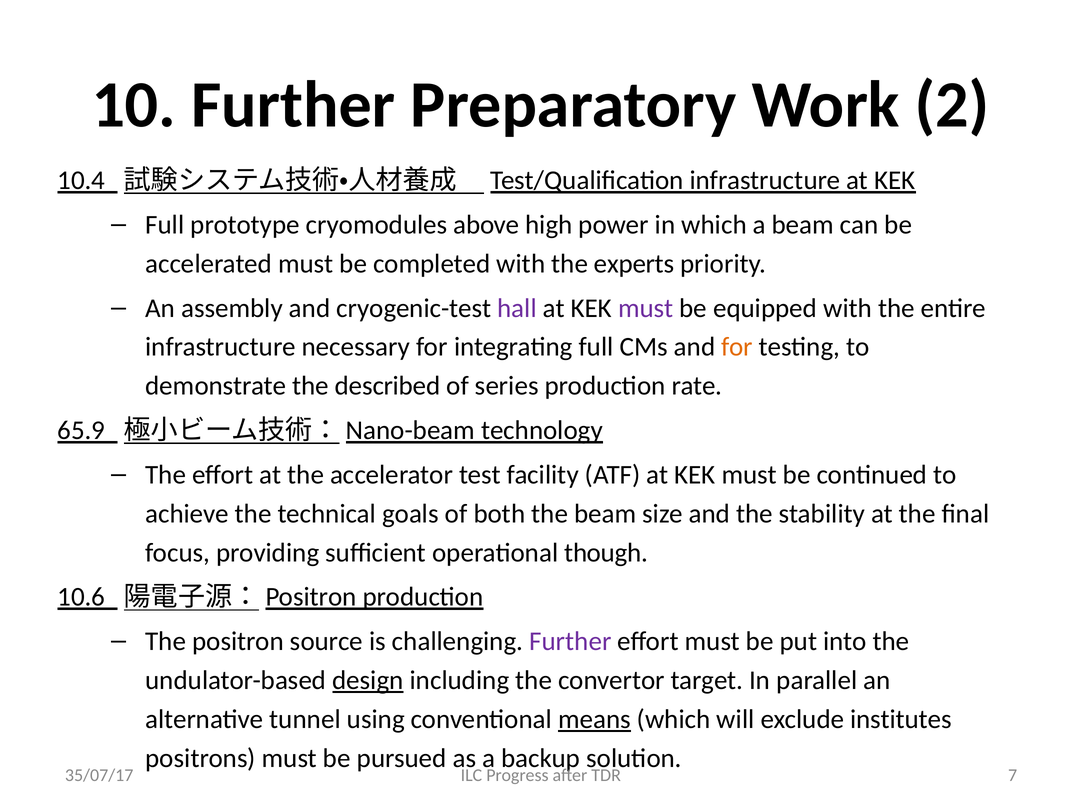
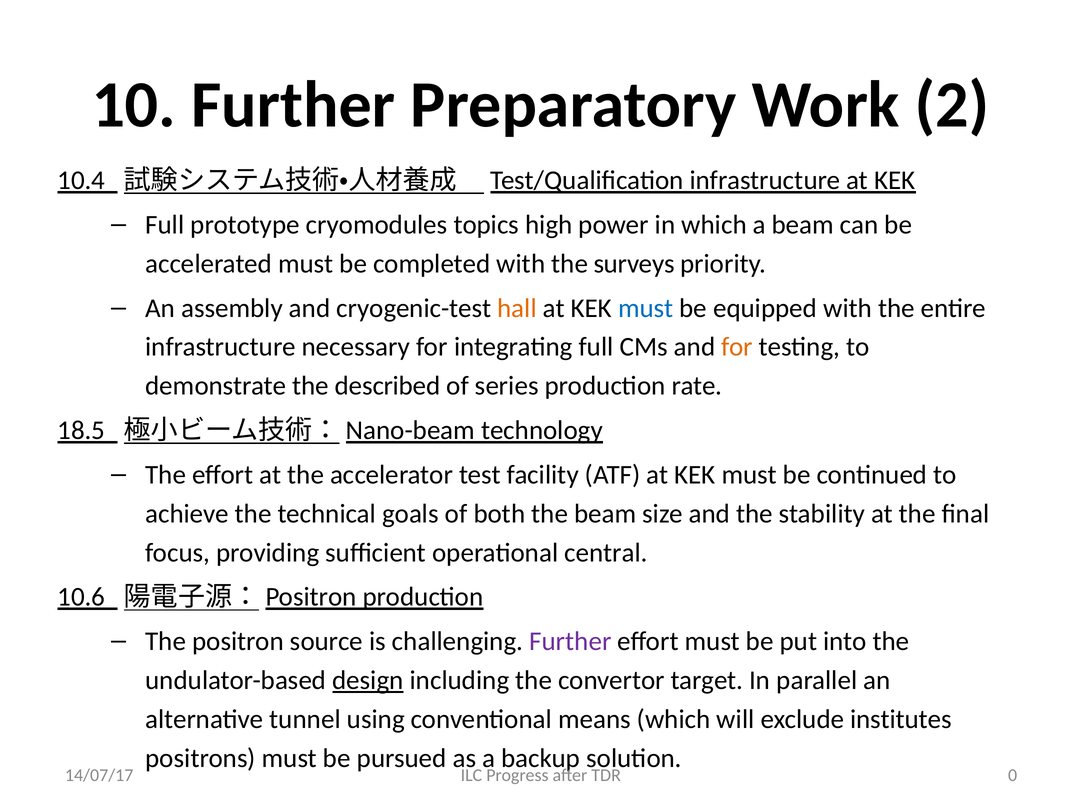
above: above -> topics
experts: experts -> surveys
hall colour: purple -> orange
must at (646, 308) colour: purple -> blue
65.9: 65.9 -> 18.5
though: though -> central
means underline: present -> none
35/07/17: 35/07/17 -> 14/07/17
7: 7 -> 0
